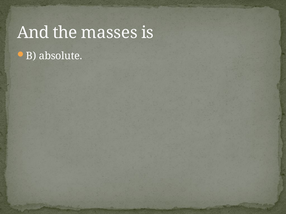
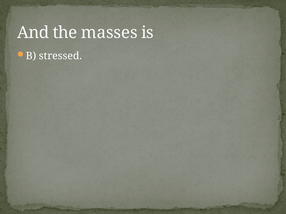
absolute: absolute -> stressed
